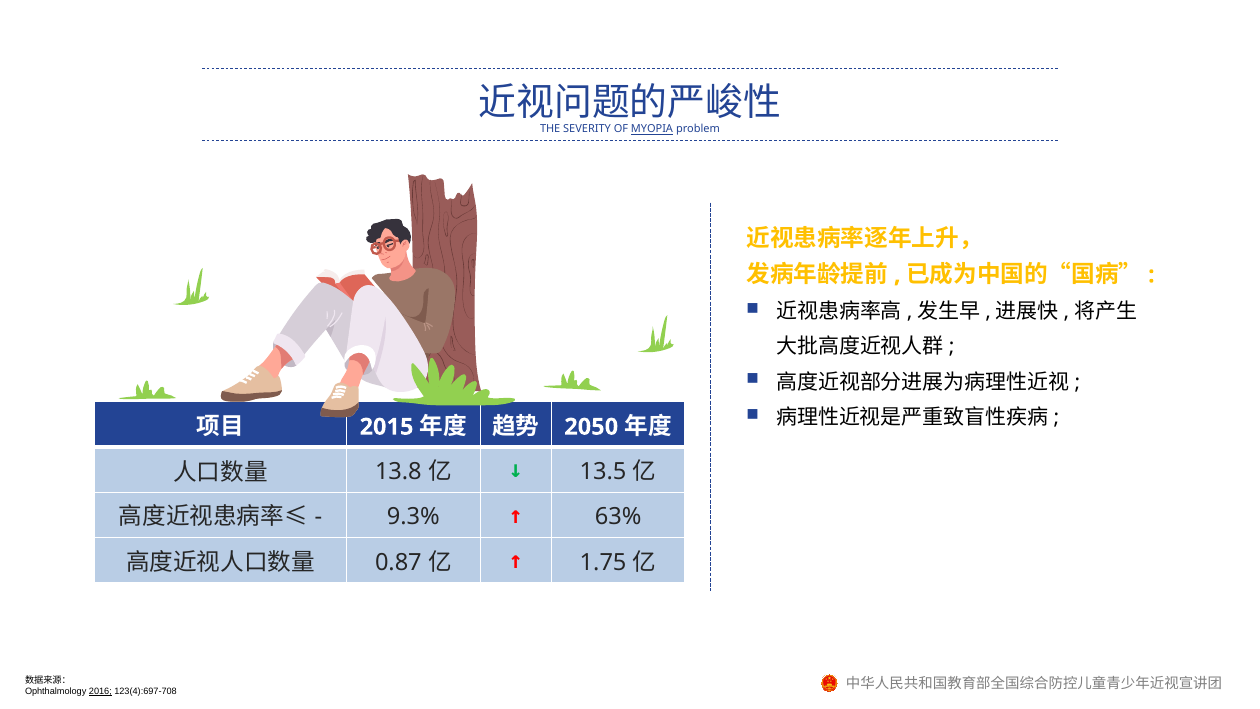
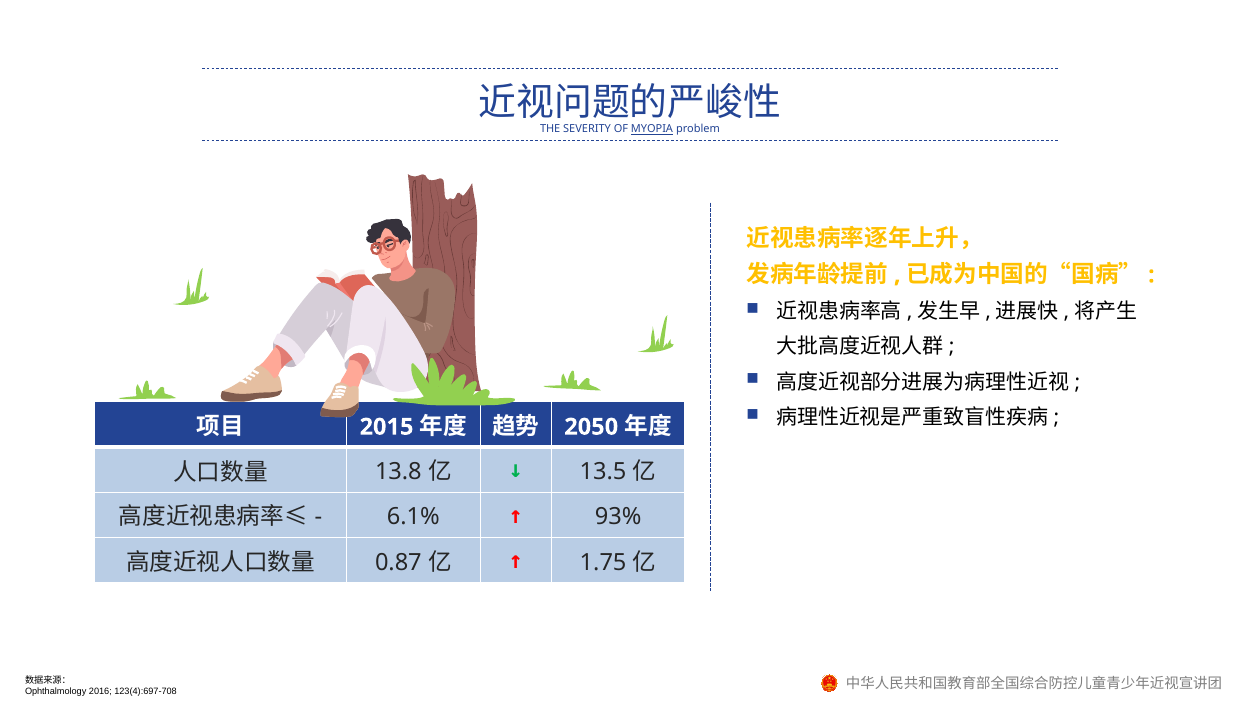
9.3%: 9.3% -> 6.1%
63%: 63% -> 93%
2016 underline: present -> none
